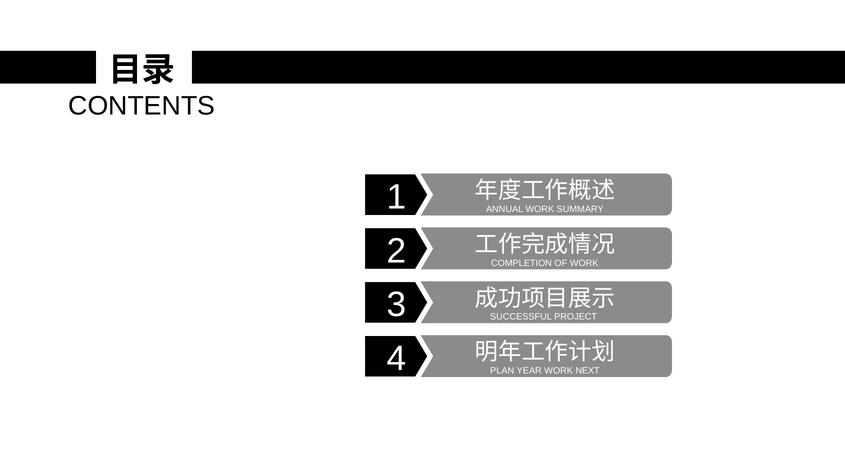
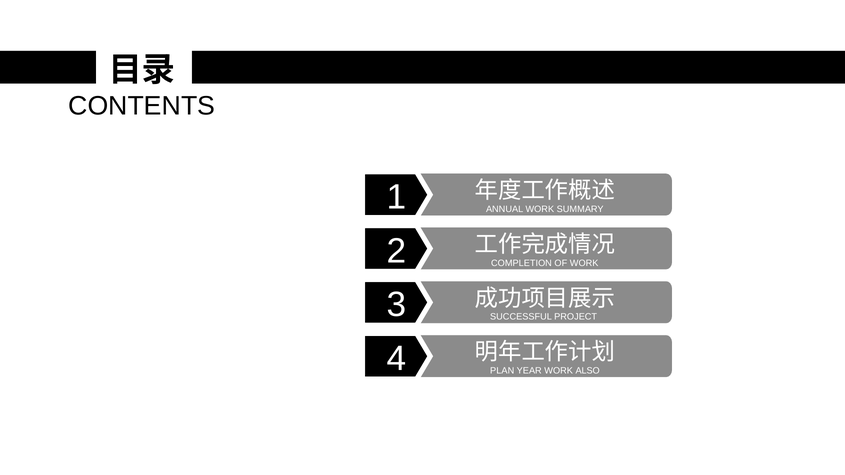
NEXT: NEXT -> ALSO
